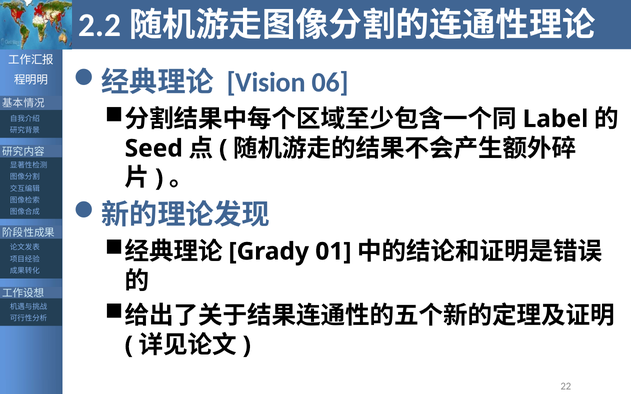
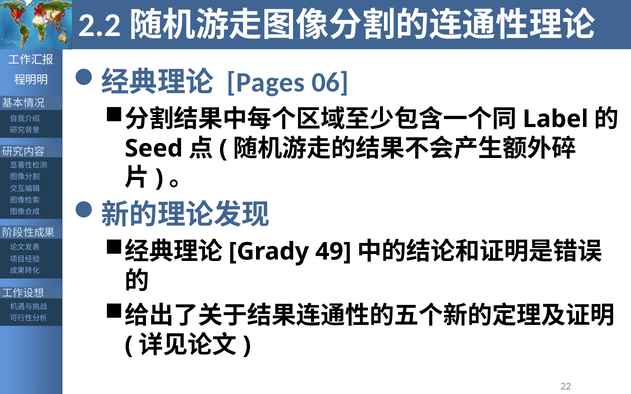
Vision: Vision -> Pages
01: 01 -> 49
